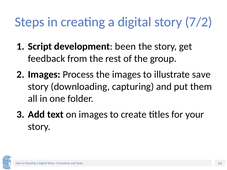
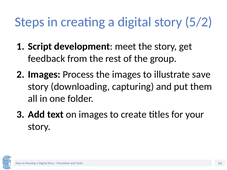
7/2: 7/2 -> 5/2
been: been -> meet
